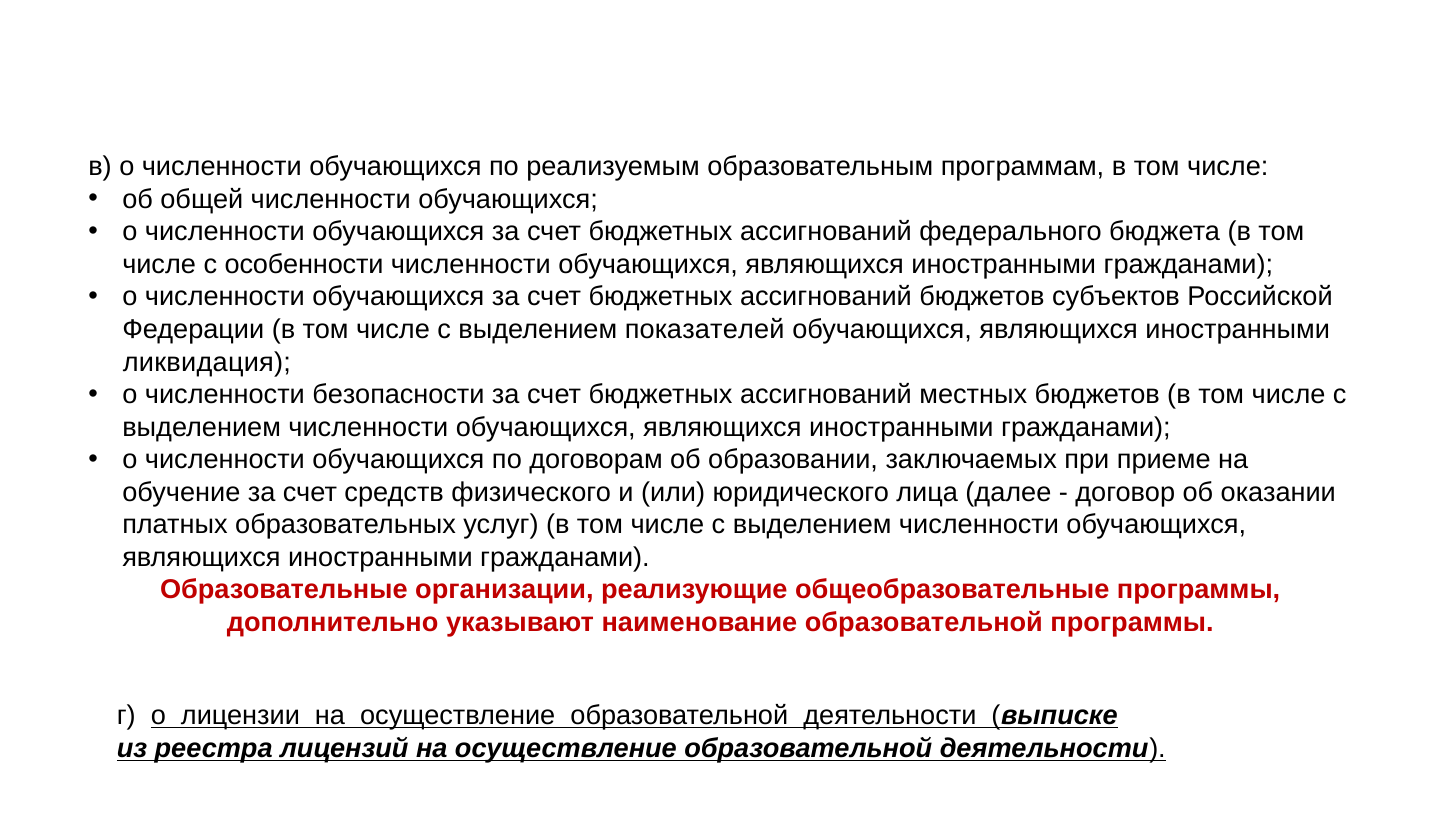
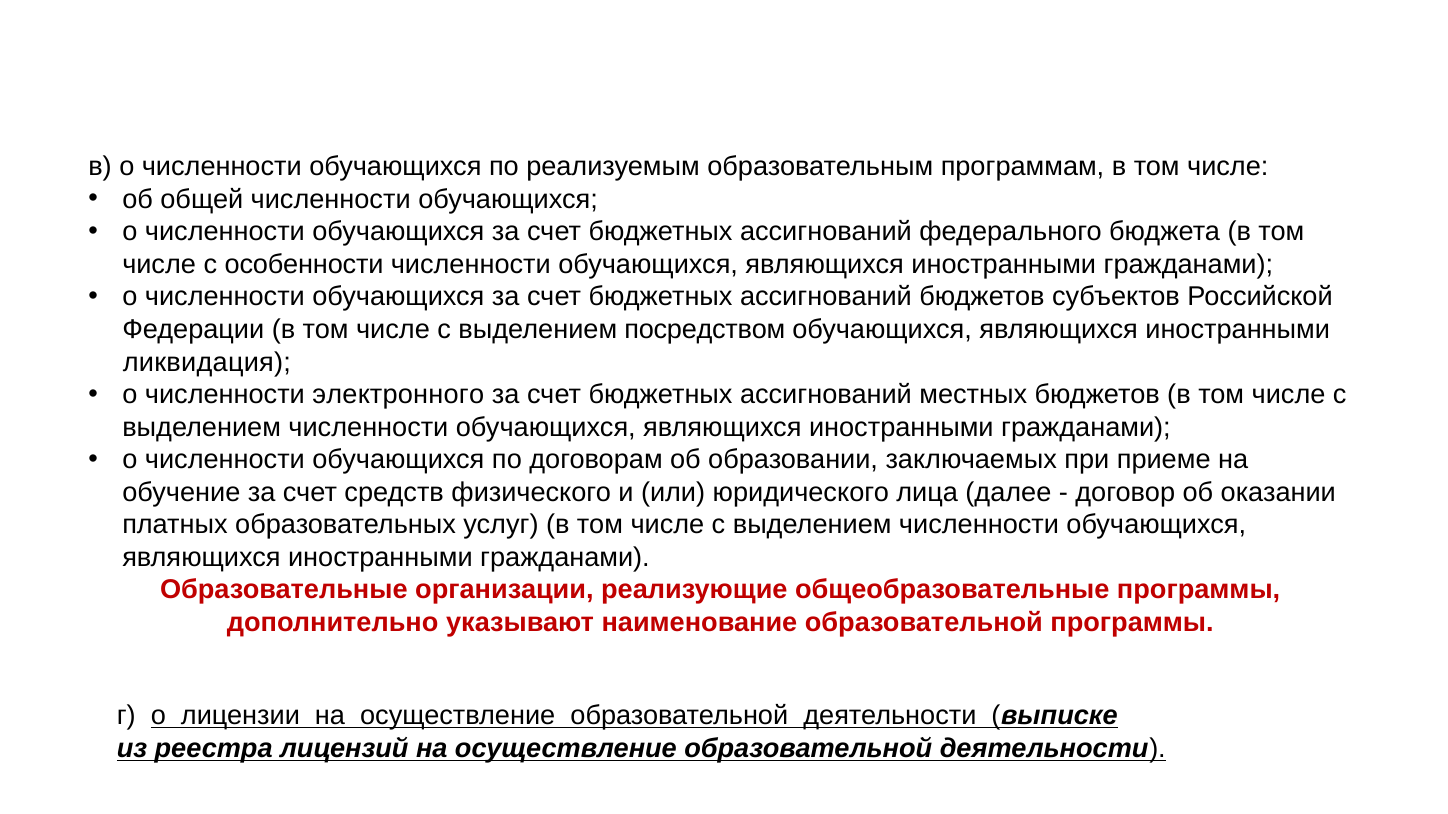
показателей: показателей -> посредством
безопасности: безопасности -> электронного
